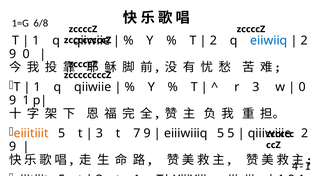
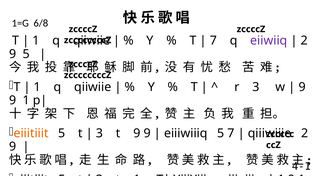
2 at (213, 41): 2 -> 7
eiiwiiq colour: blue -> purple
9 0: 0 -> 5
0 at (302, 87): 0 -> 9
t 7: 7 -> 9
5 5: 5 -> 7
